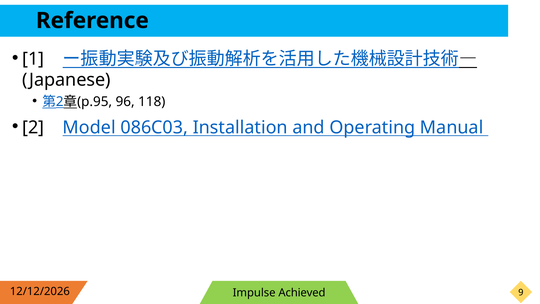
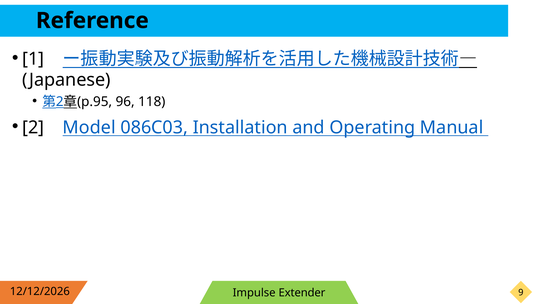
Achieved: Achieved -> Extender
